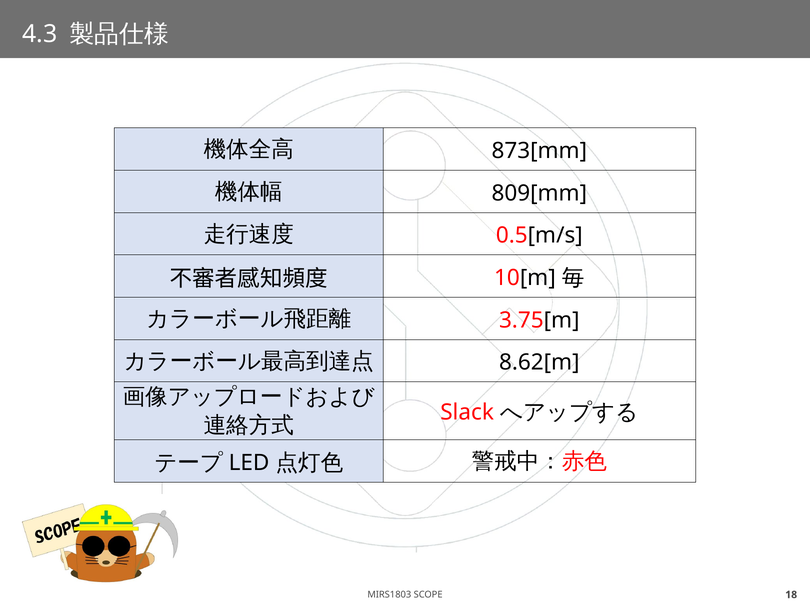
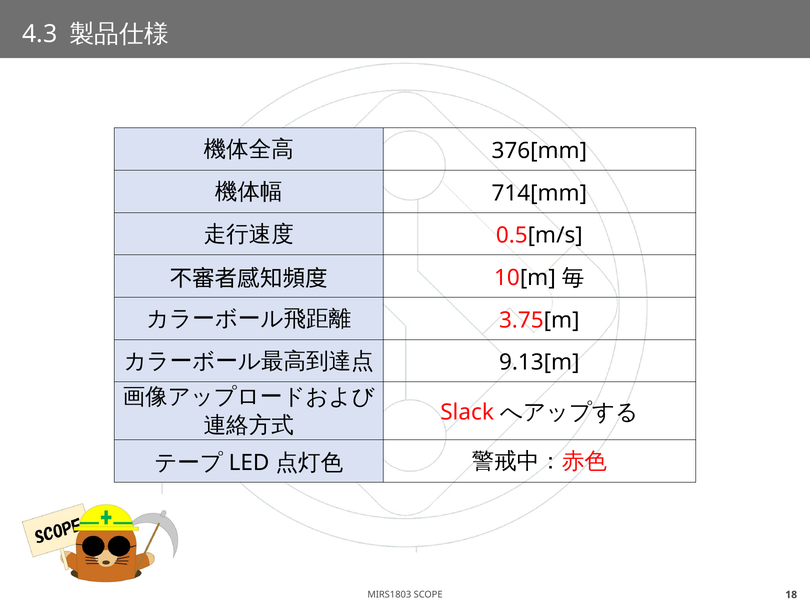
873[mm: 873[mm -> 376[mm
809[mm: 809[mm -> 714[mm
8.62[m: 8.62[m -> 9.13[m
